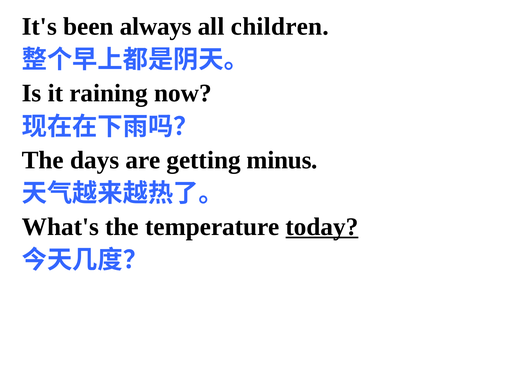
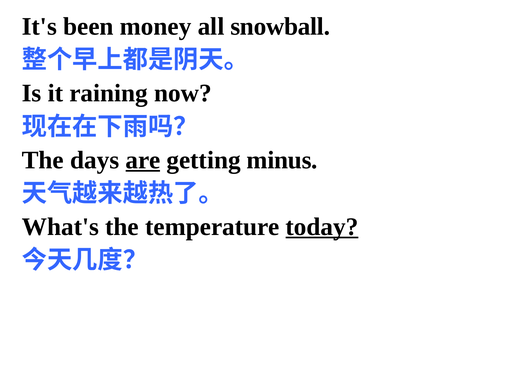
always: always -> money
children: children -> snowball
are underline: none -> present
